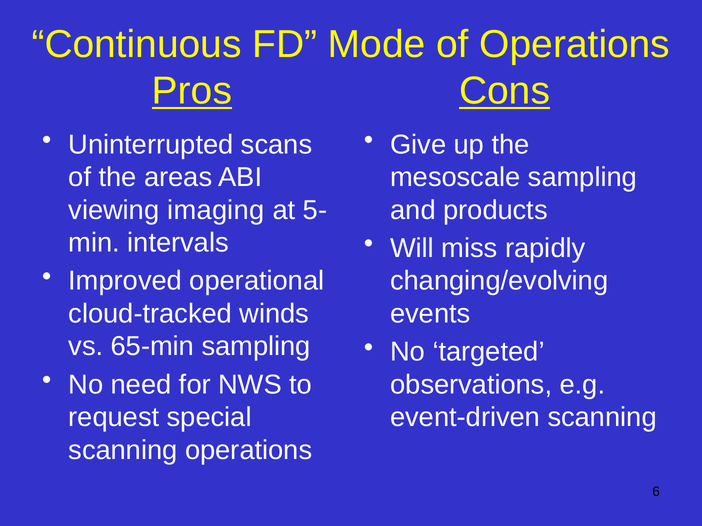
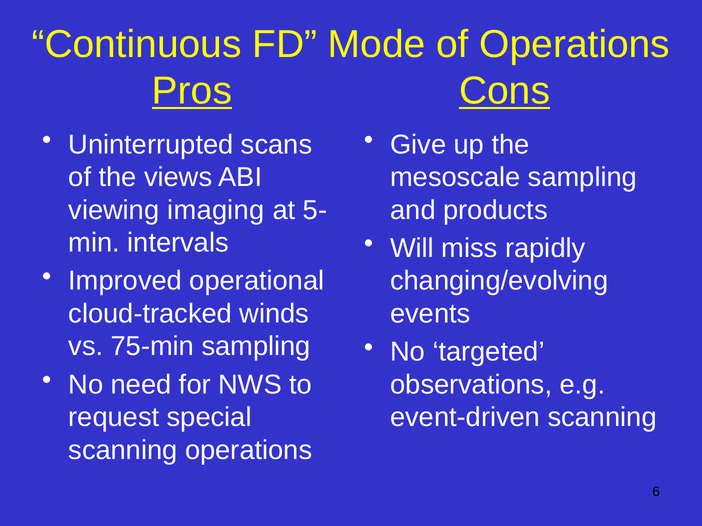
areas: areas -> views
65-min: 65-min -> 75-min
